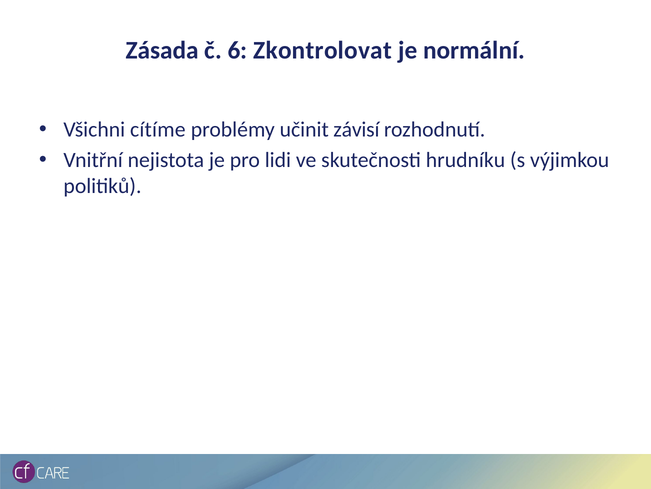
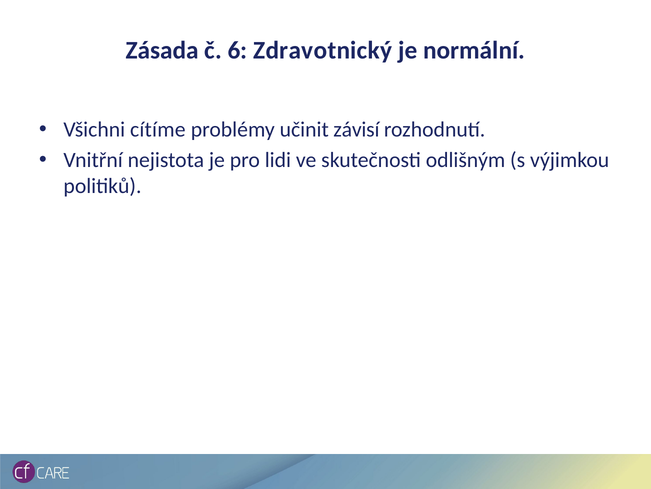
Zkontrolovat: Zkontrolovat -> Zdravotnický
hrudníku: hrudníku -> odlišným
